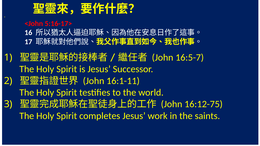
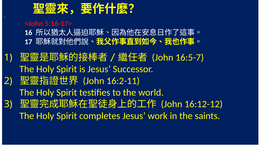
16:1-11: 16:1-11 -> 16:2-11
16:12-75: 16:12-75 -> 16:12-12
